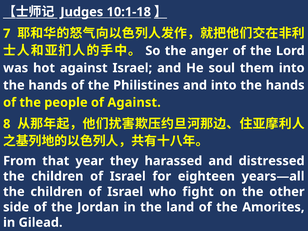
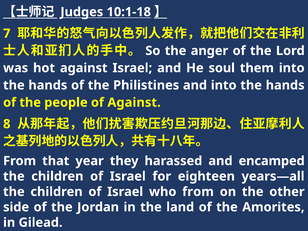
distressed: distressed -> encamped
who fight: fight -> from
